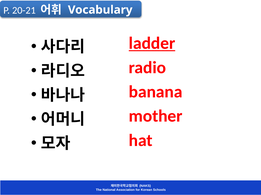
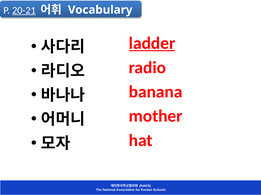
20-21 underline: none -> present
